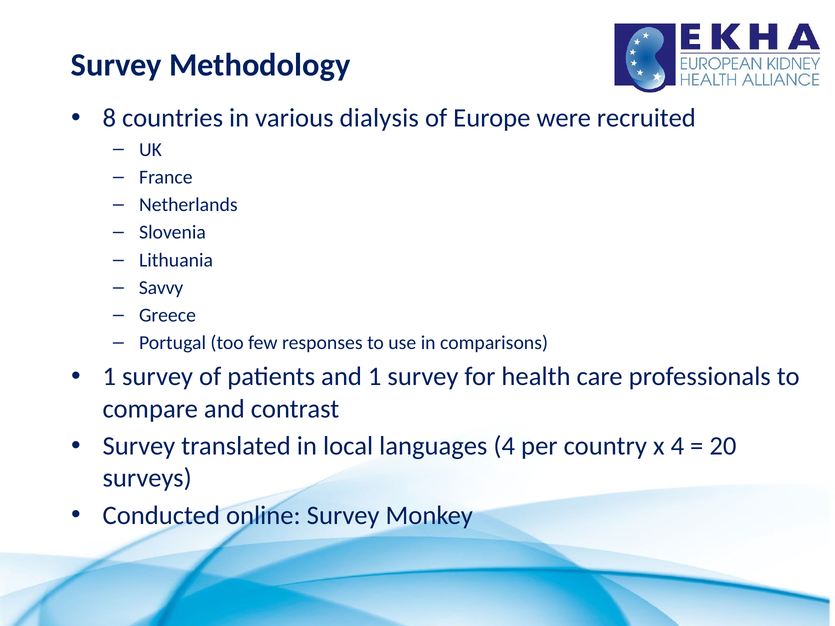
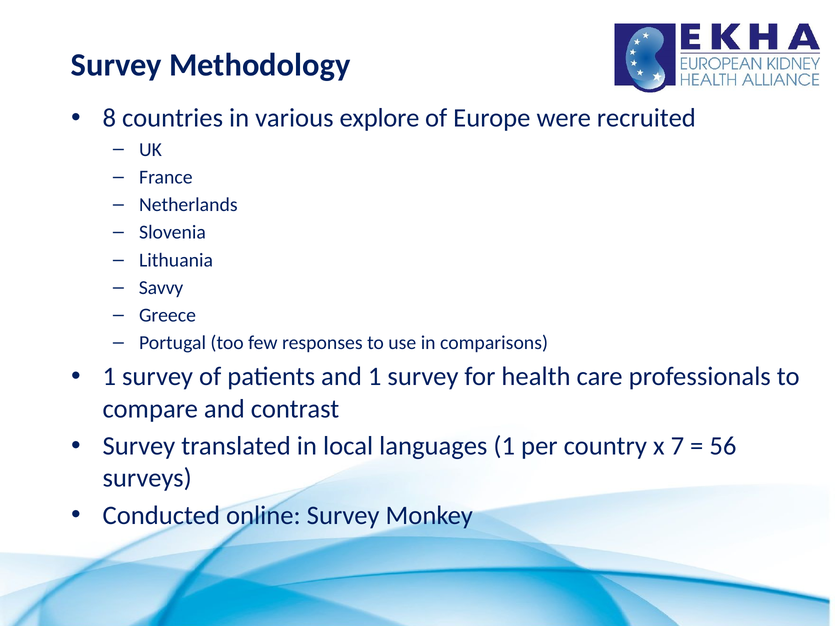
dialysis: dialysis -> explore
languages 4: 4 -> 1
x 4: 4 -> 7
20: 20 -> 56
